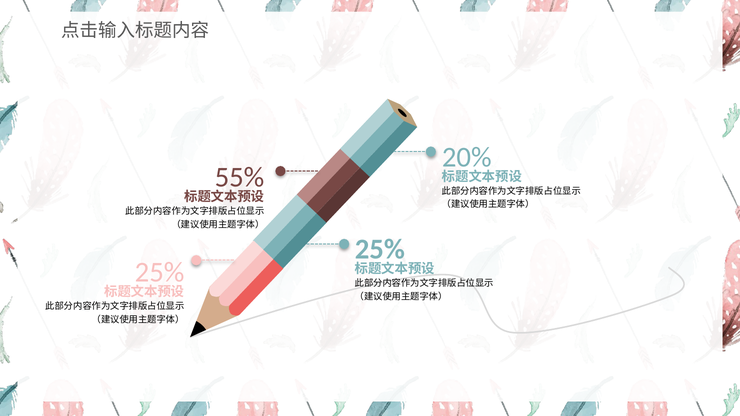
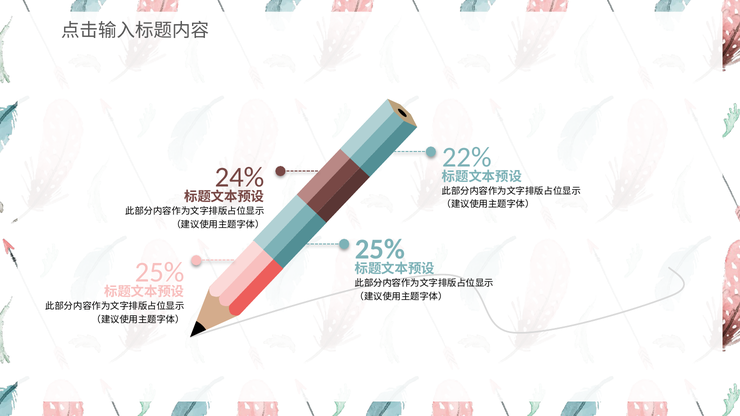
20%: 20% -> 22%
55%: 55% -> 24%
